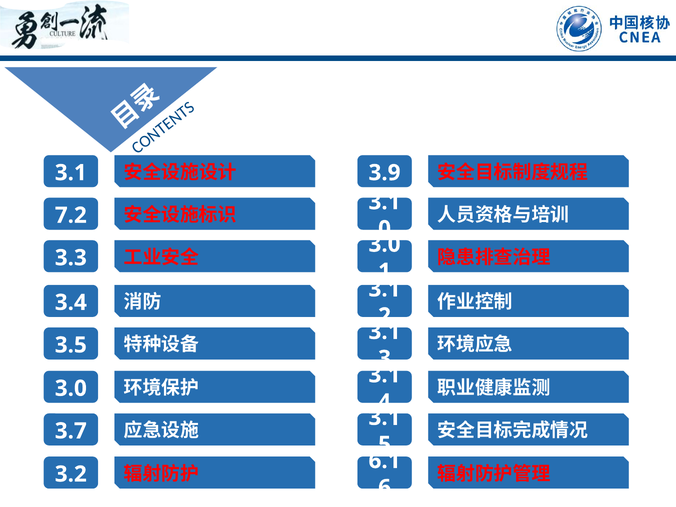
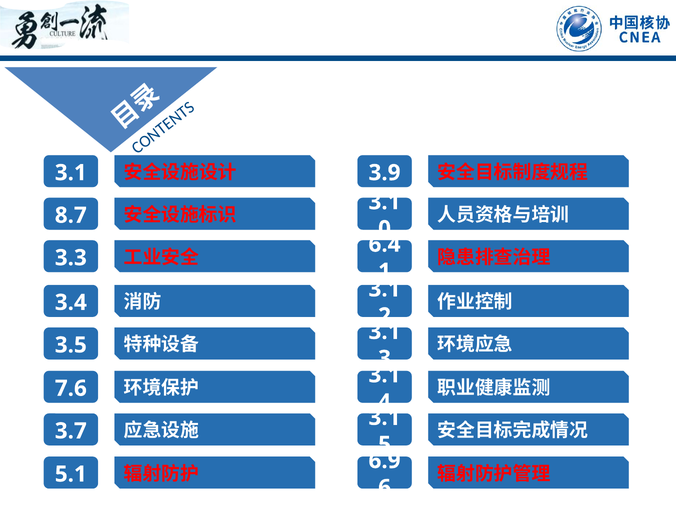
7.2: 7.2 -> 8.7
3.0 at (385, 244): 3.0 -> 6.4
3.0 at (71, 388): 3.0 -> 7.6
6.1: 6.1 -> 6.9
3.2: 3.2 -> 5.1
